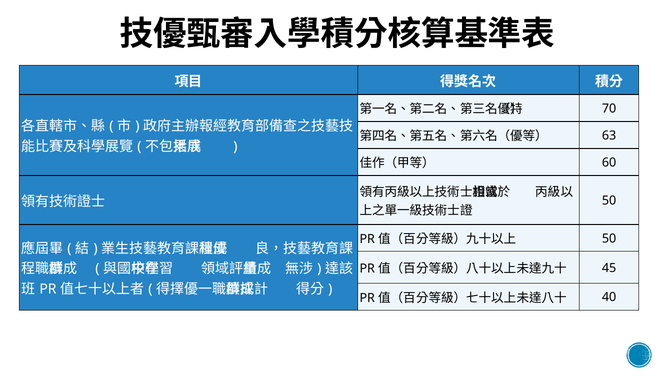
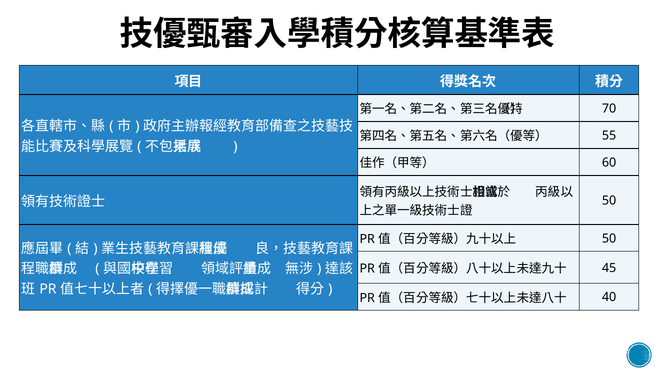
63: 63 -> 55
